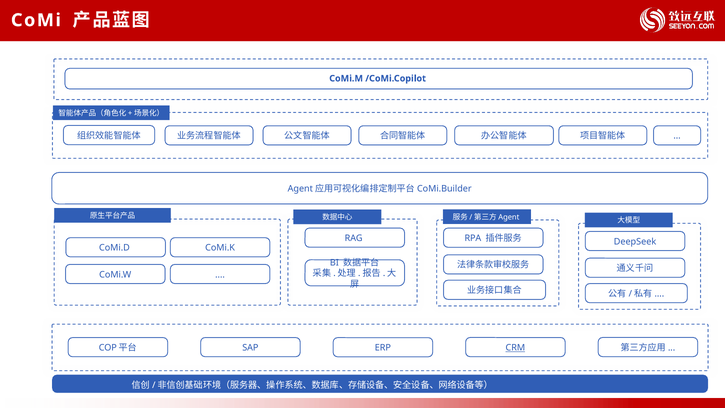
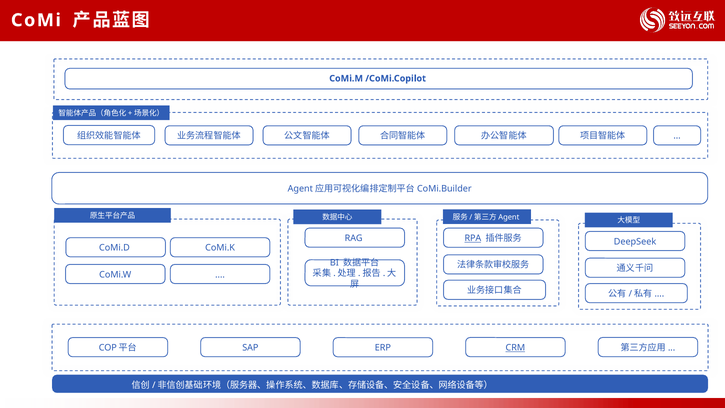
RPA underline: none -> present
